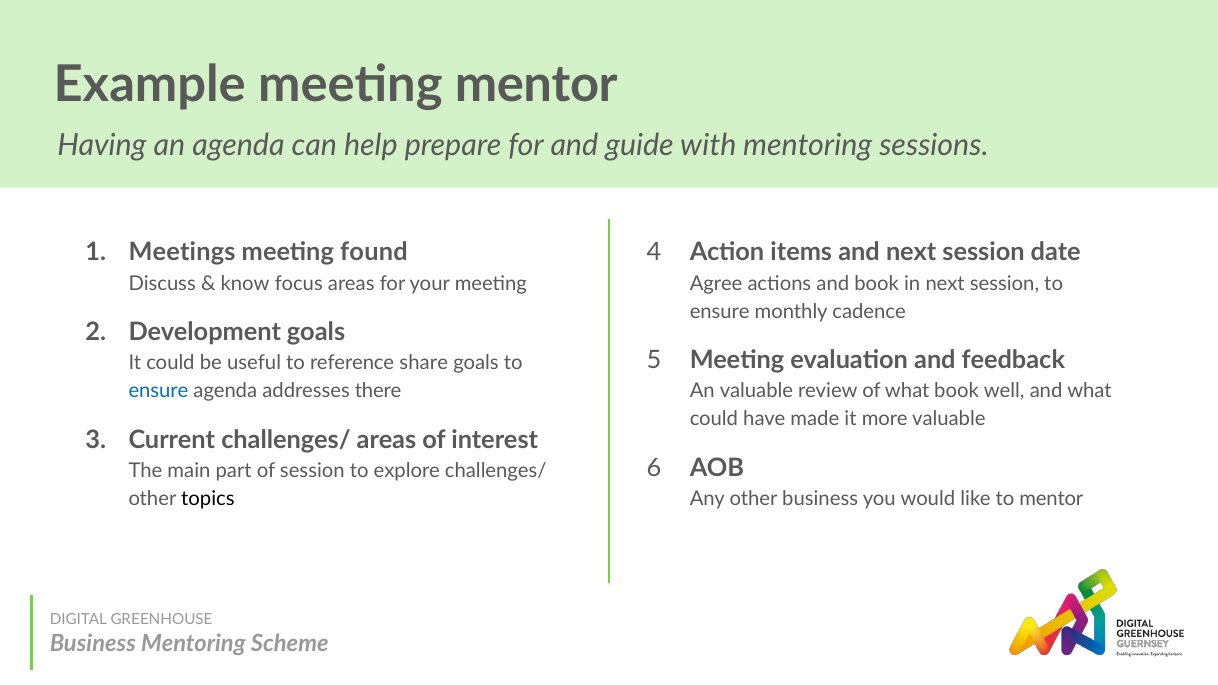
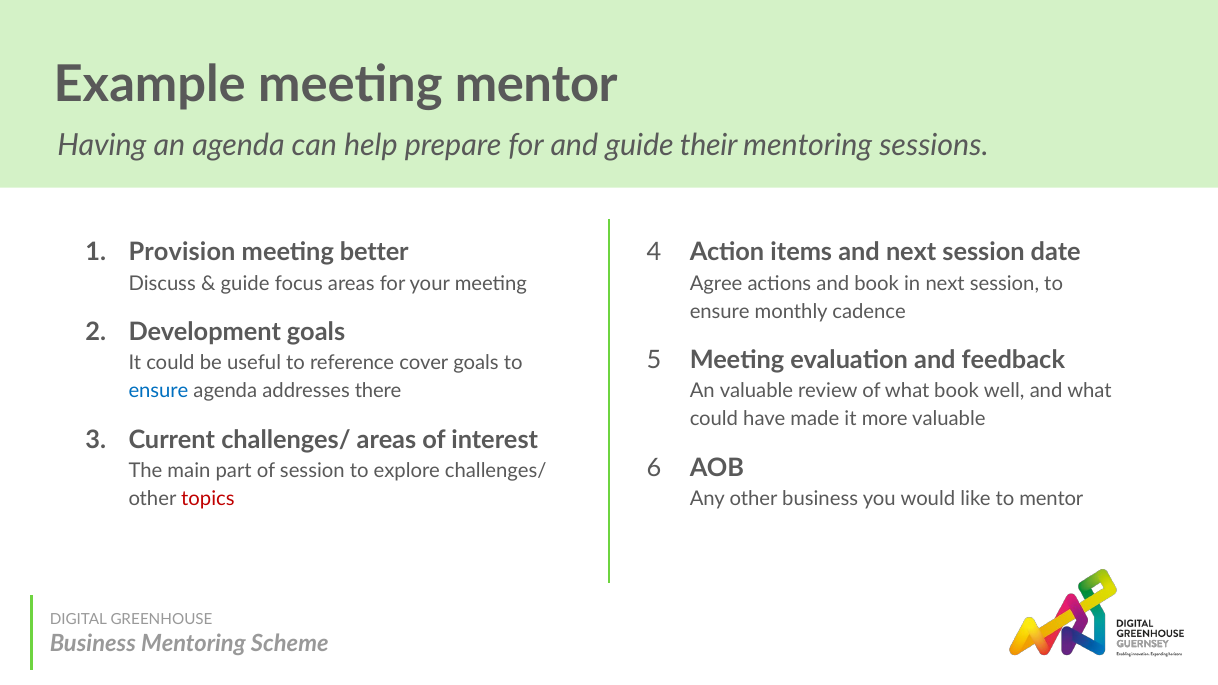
with: with -> their
Meetings: Meetings -> Provision
found: found -> better
know at (245, 283): know -> guide
share: share -> cover
topics colour: black -> red
